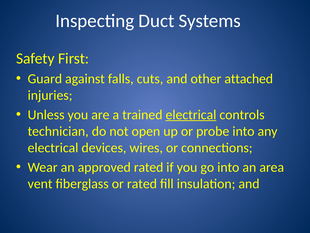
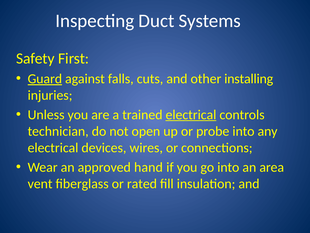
Guard underline: none -> present
attached: attached -> installing
approved rated: rated -> hand
